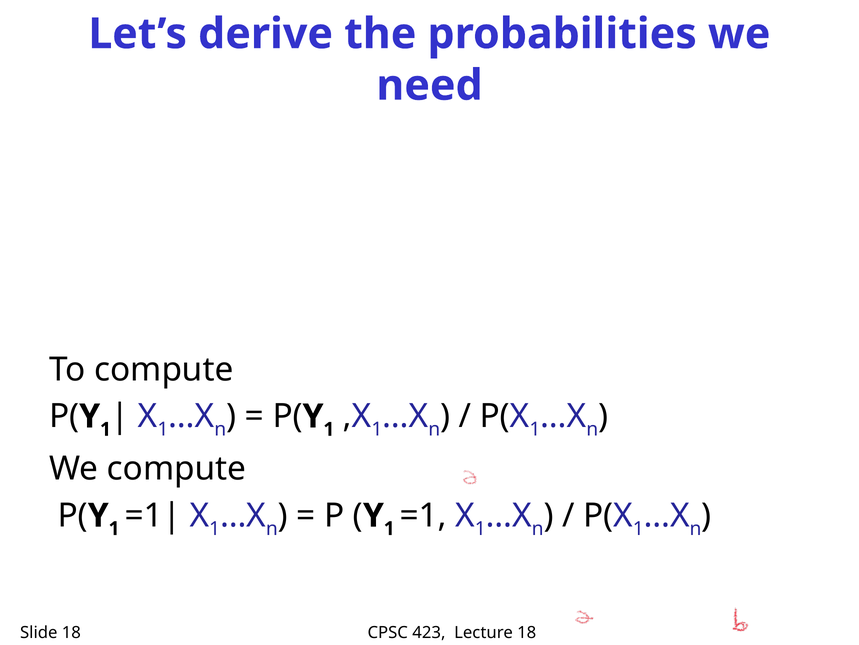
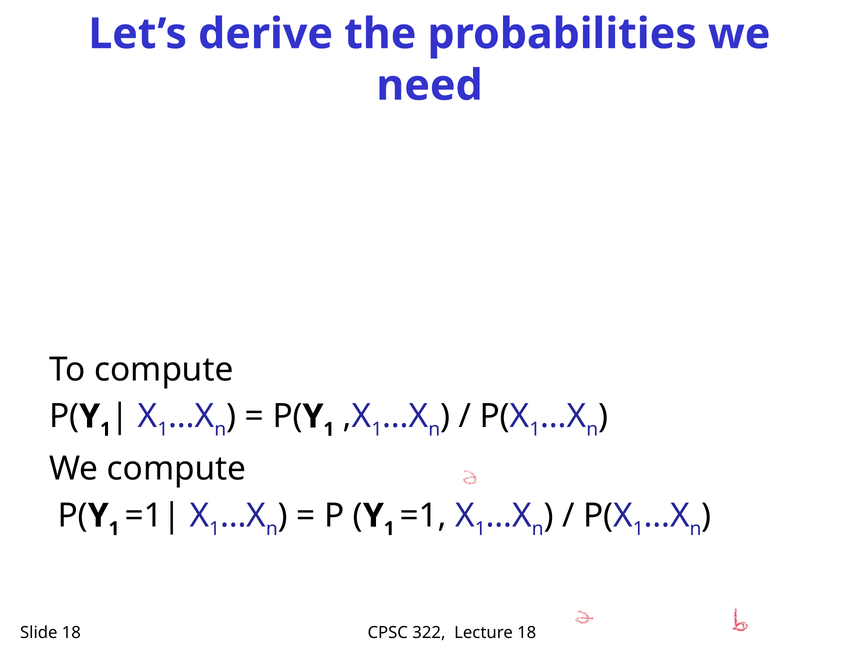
423: 423 -> 322
